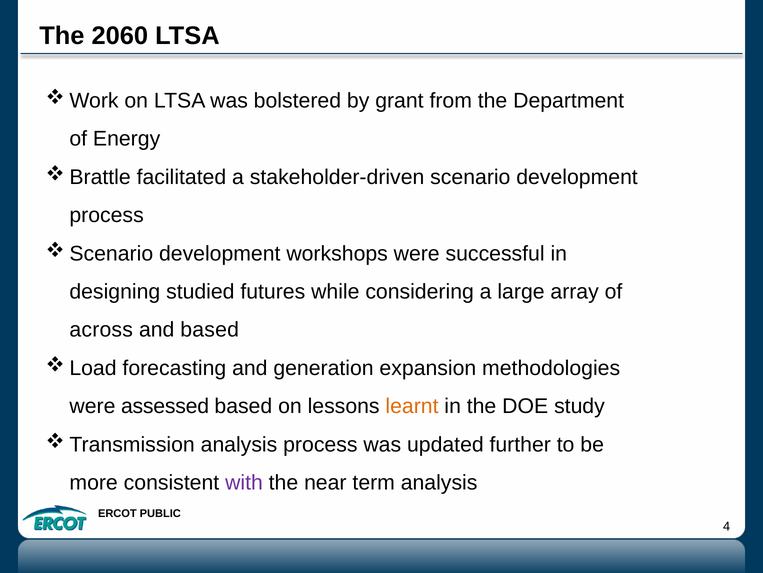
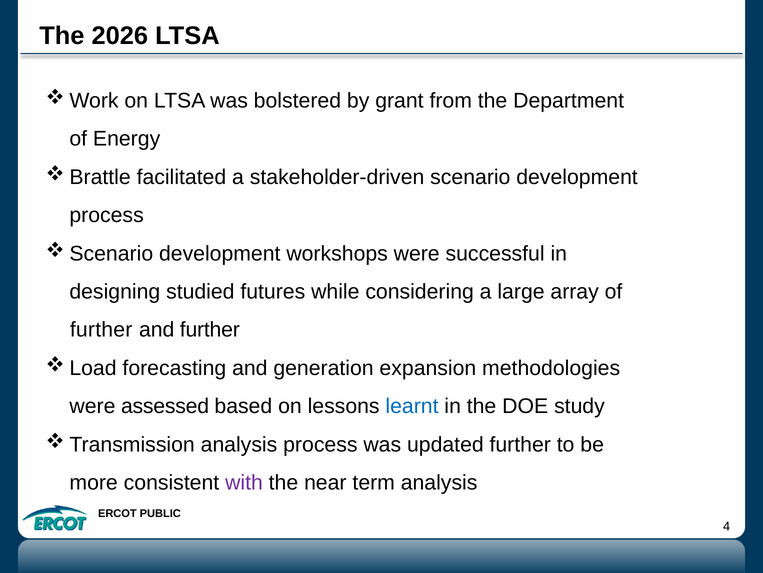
2060: 2060 -> 2026
across at (101, 329): across -> further
and based: based -> further
learnt colour: orange -> blue
